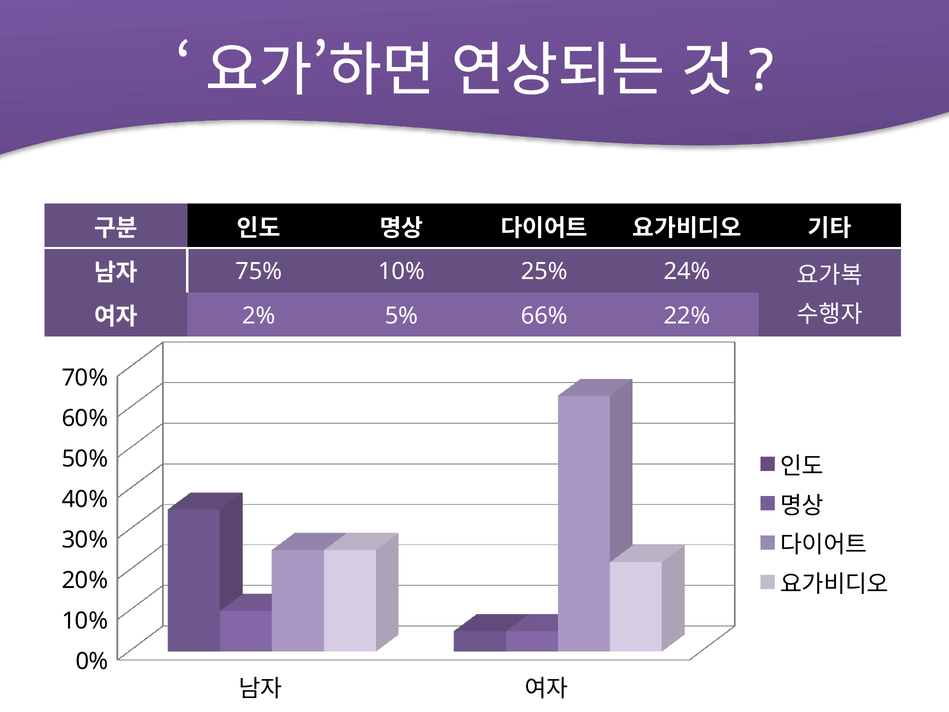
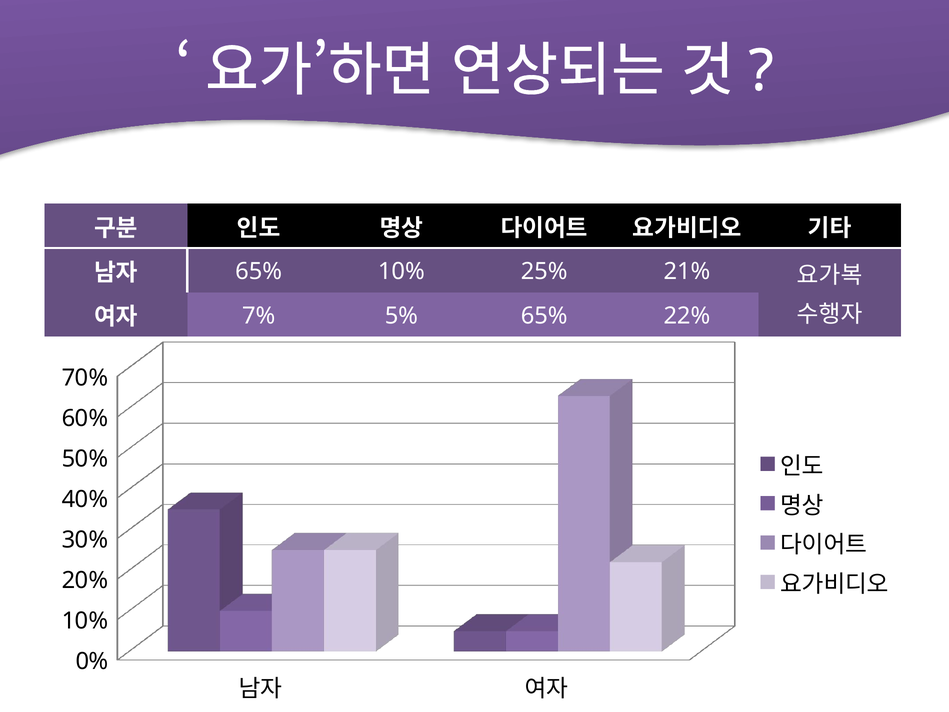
75% at (259, 271): 75% -> 65%
24%: 24% -> 21%
2%: 2% -> 7%
5% 66%: 66% -> 65%
